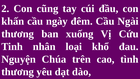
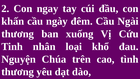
cũng: cũng -> ngay
